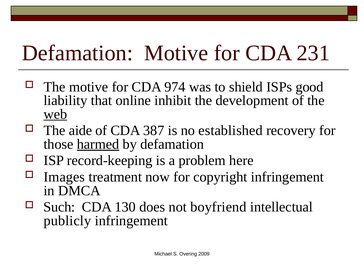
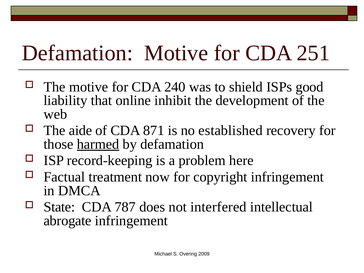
231: 231 -> 251
974: 974 -> 240
web underline: present -> none
387: 387 -> 871
Images: Images -> Factual
Such: Such -> State
130: 130 -> 787
boyfriend: boyfriend -> interfered
publicly: publicly -> abrogate
